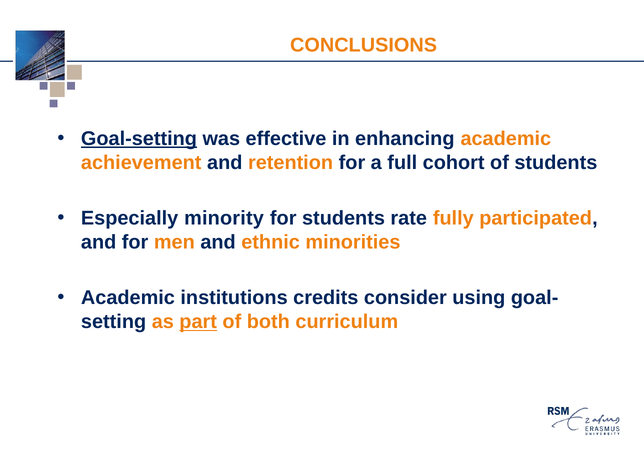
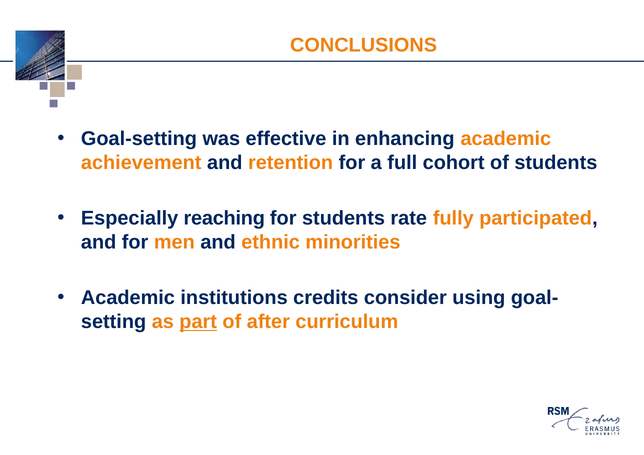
Goal-setting underline: present -> none
minority: minority -> reaching
both: both -> after
